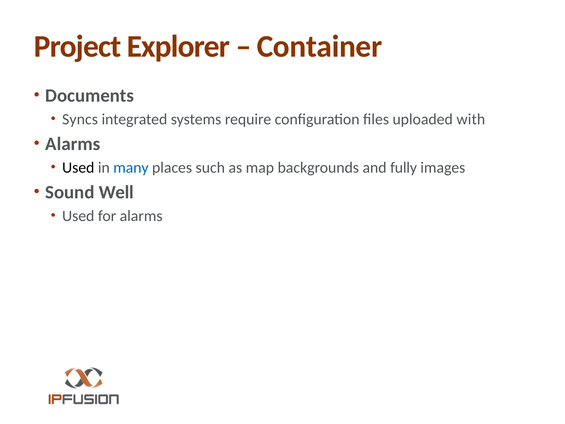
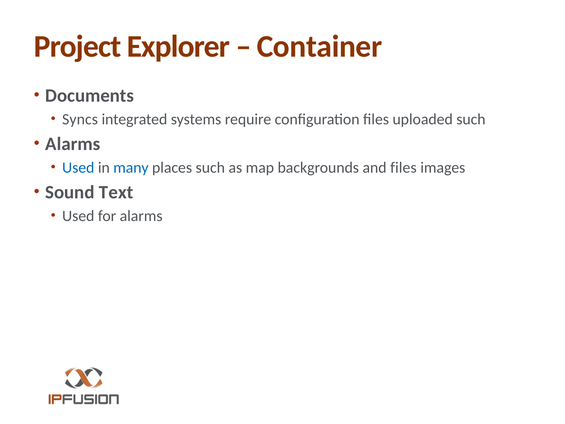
uploaded with: with -> such
Used at (78, 167) colour: black -> blue
and fully: fully -> files
Well: Well -> Text
